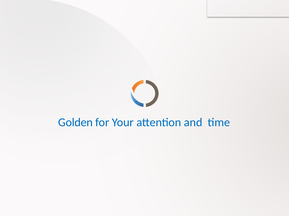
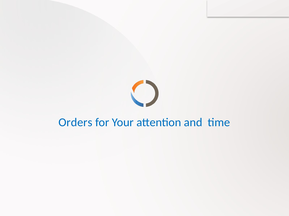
Golden: Golden -> Orders
